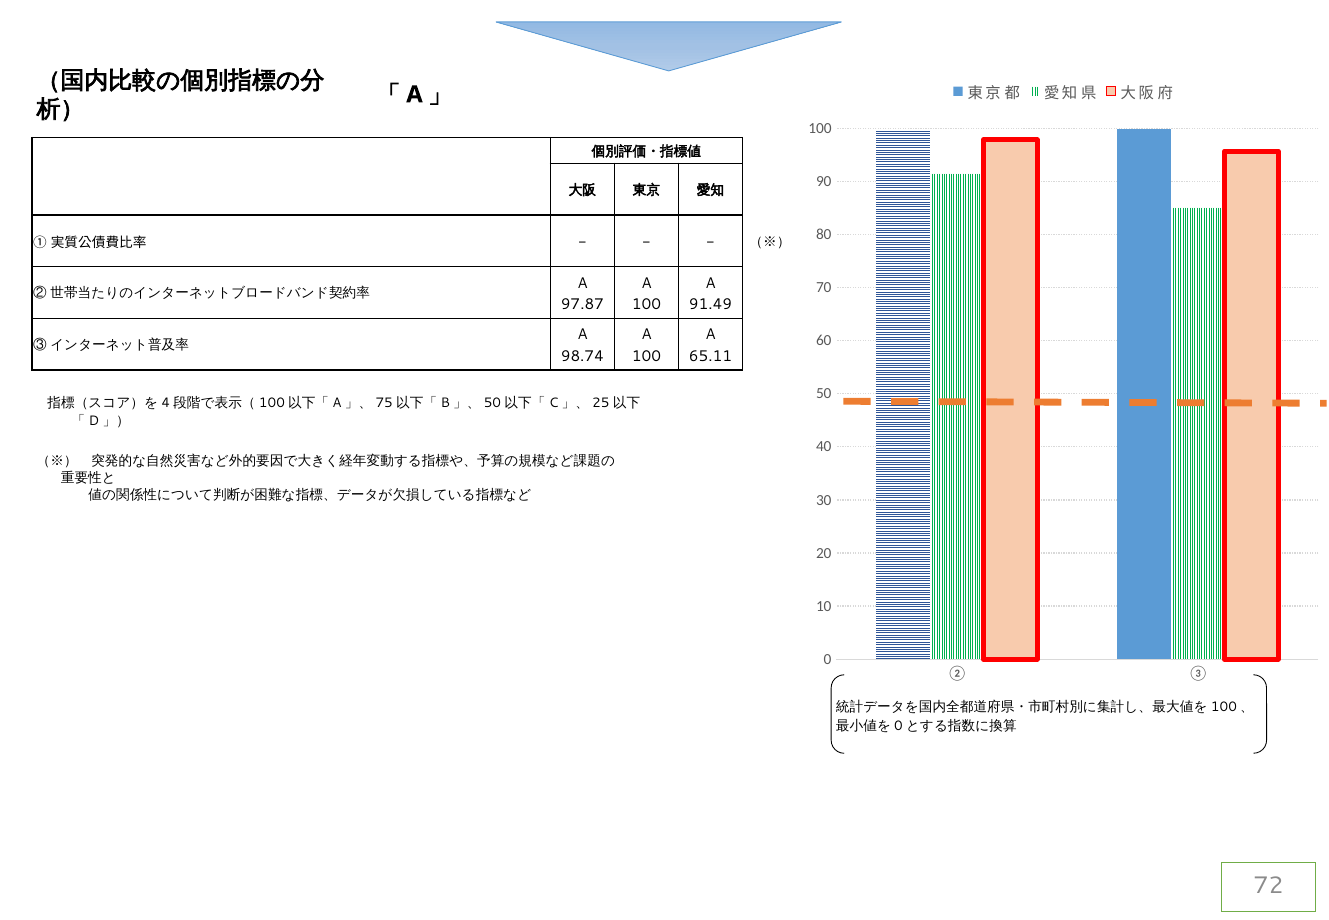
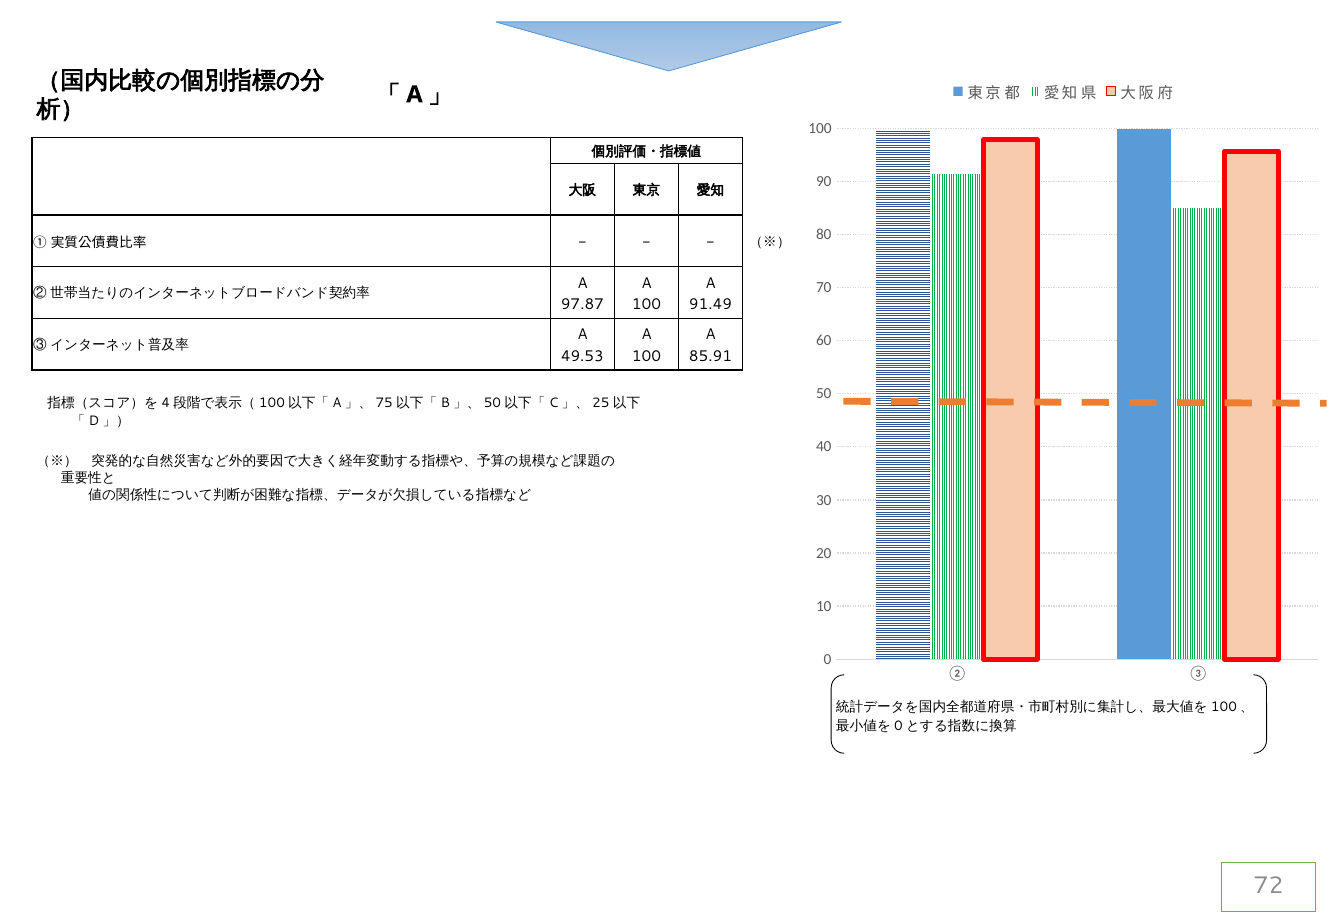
98.74: 98.74 -> 49.53
65.11: 65.11 -> 85.91
